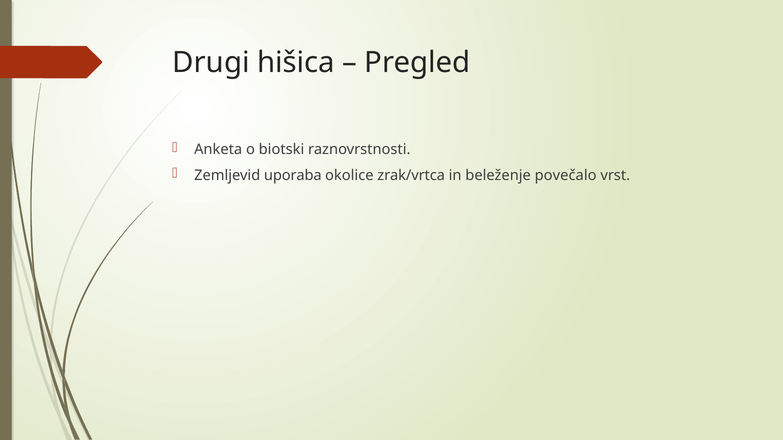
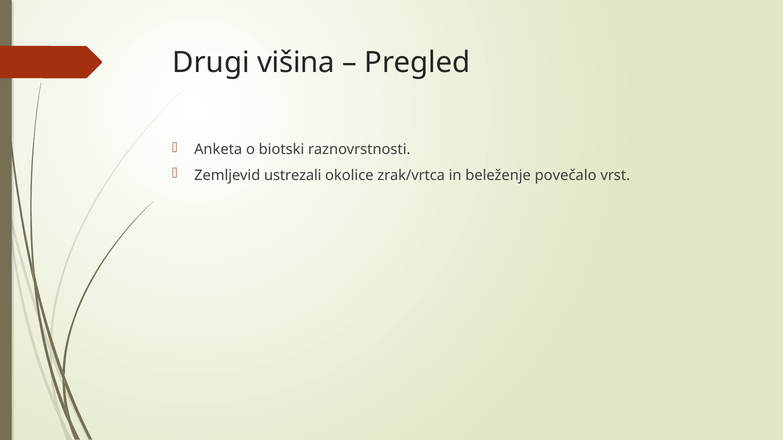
hišica: hišica -> višina
uporaba: uporaba -> ustrezali
